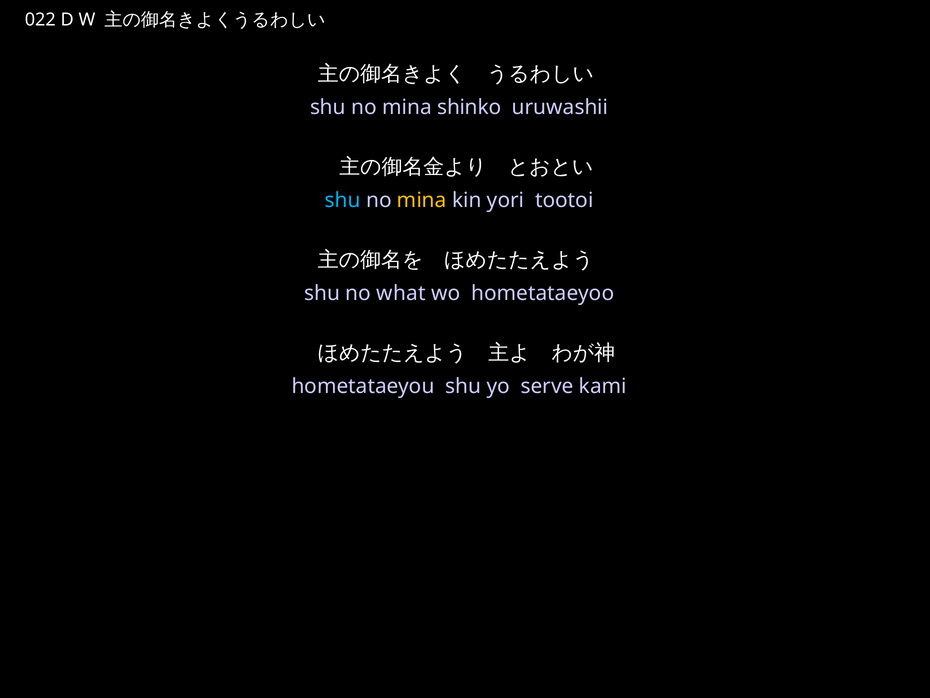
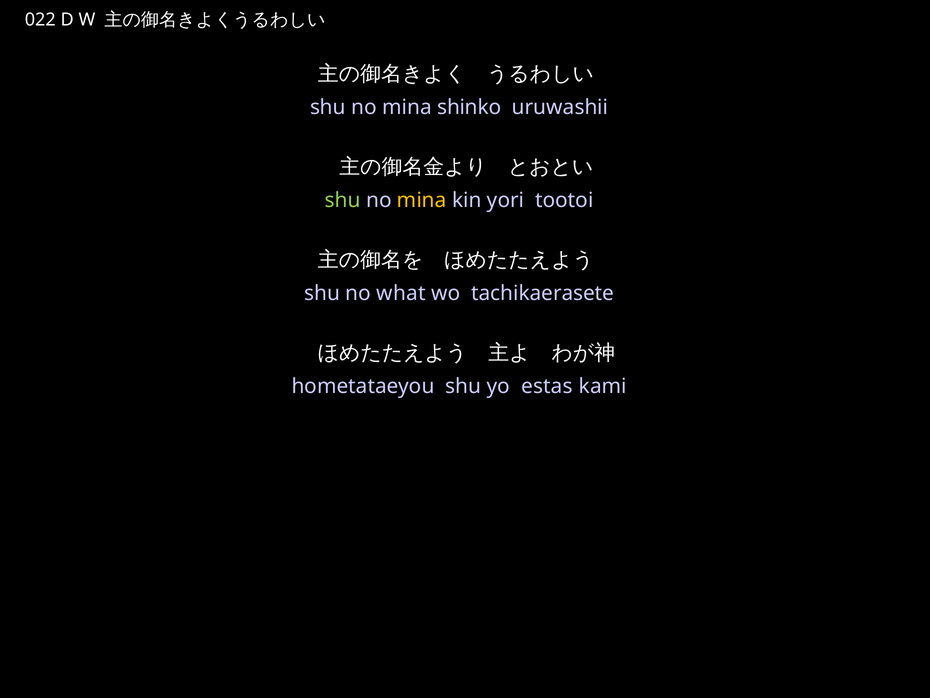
shu at (343, 200) colour: light blue -> light green
hometataeyoo: hometataeyoo -> tachikaerasete
serve: serve -> estas
